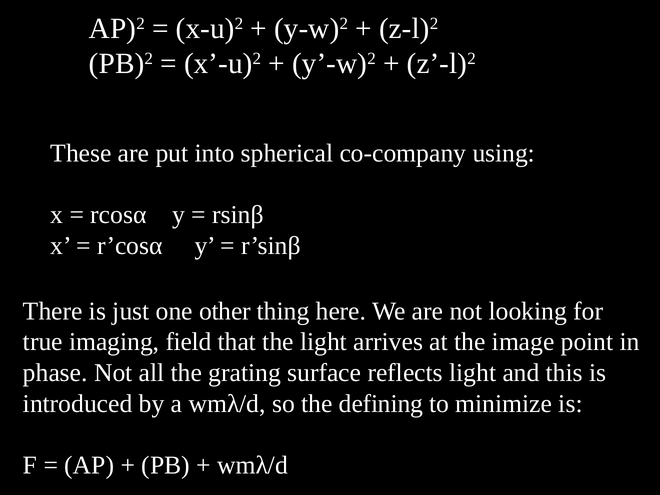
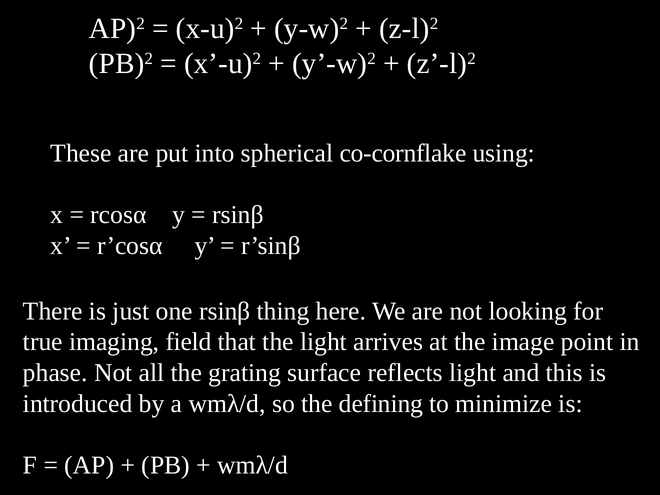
co-company: co-company -> co-cornflake
one other: other -> rsinβ
